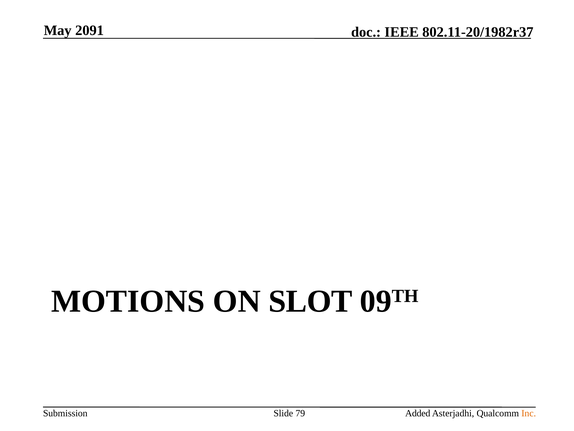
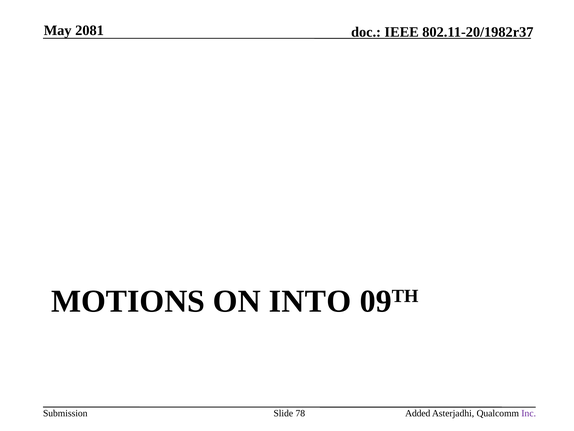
2091: 2091 -> 2081
SLOT: SLOT -> INTO
79: 79 -> 78
Inc colour: orange -> purple
